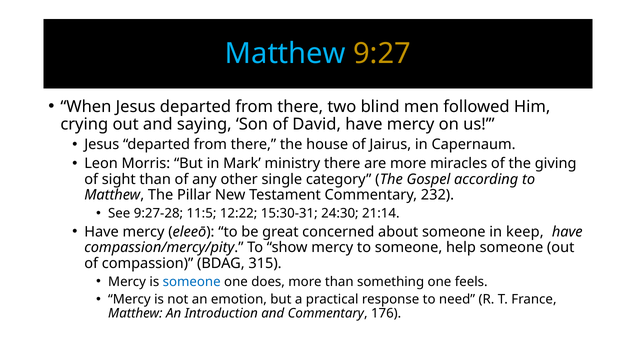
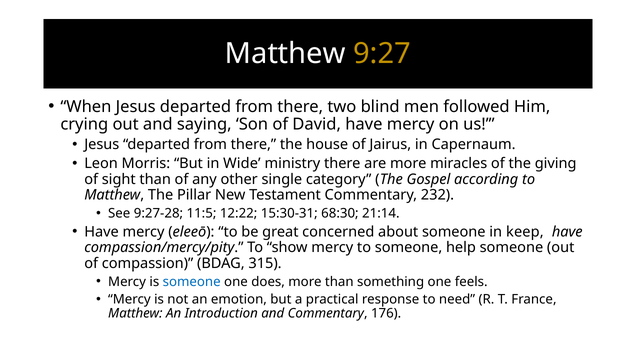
Matthew at (285, 53) colour: light blue -> white
Mark: Mark -> Wide
24:30: 24:30 -> 68:30
